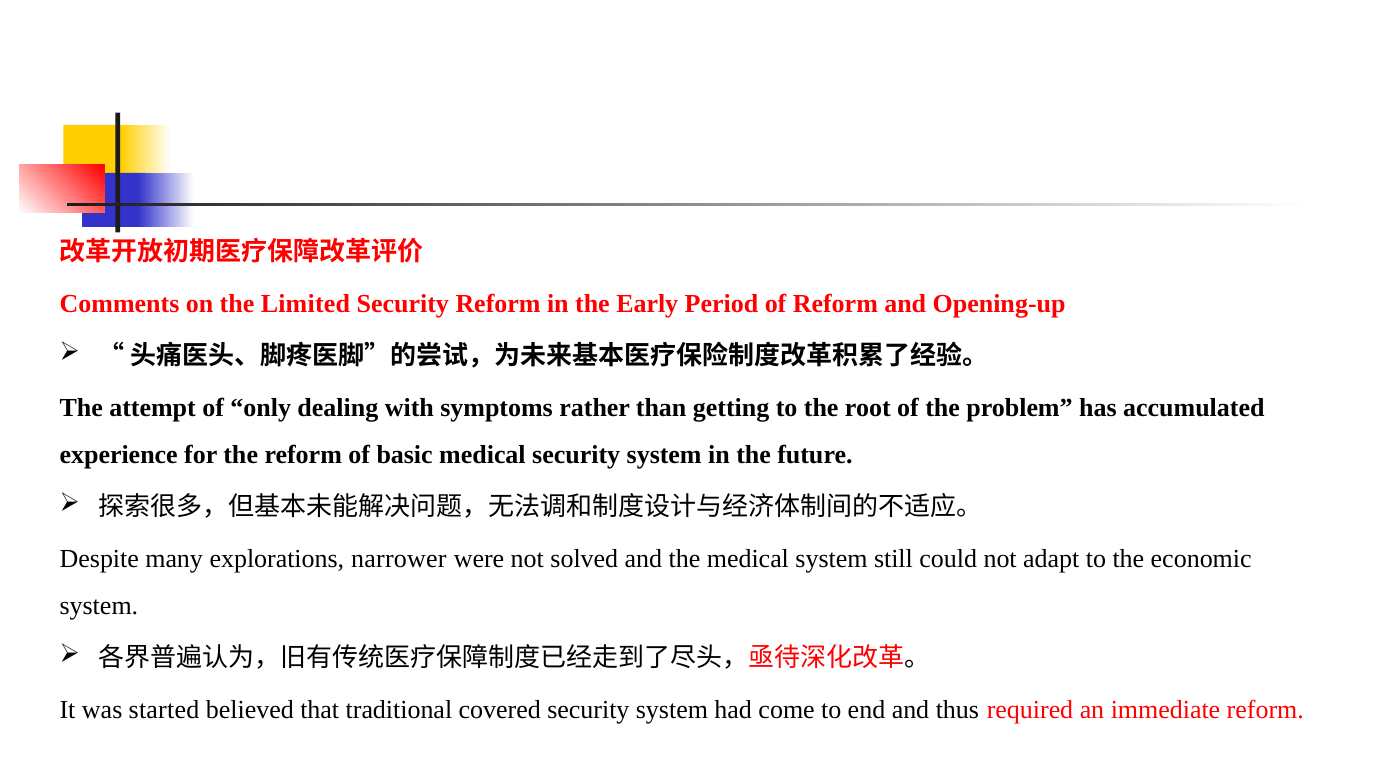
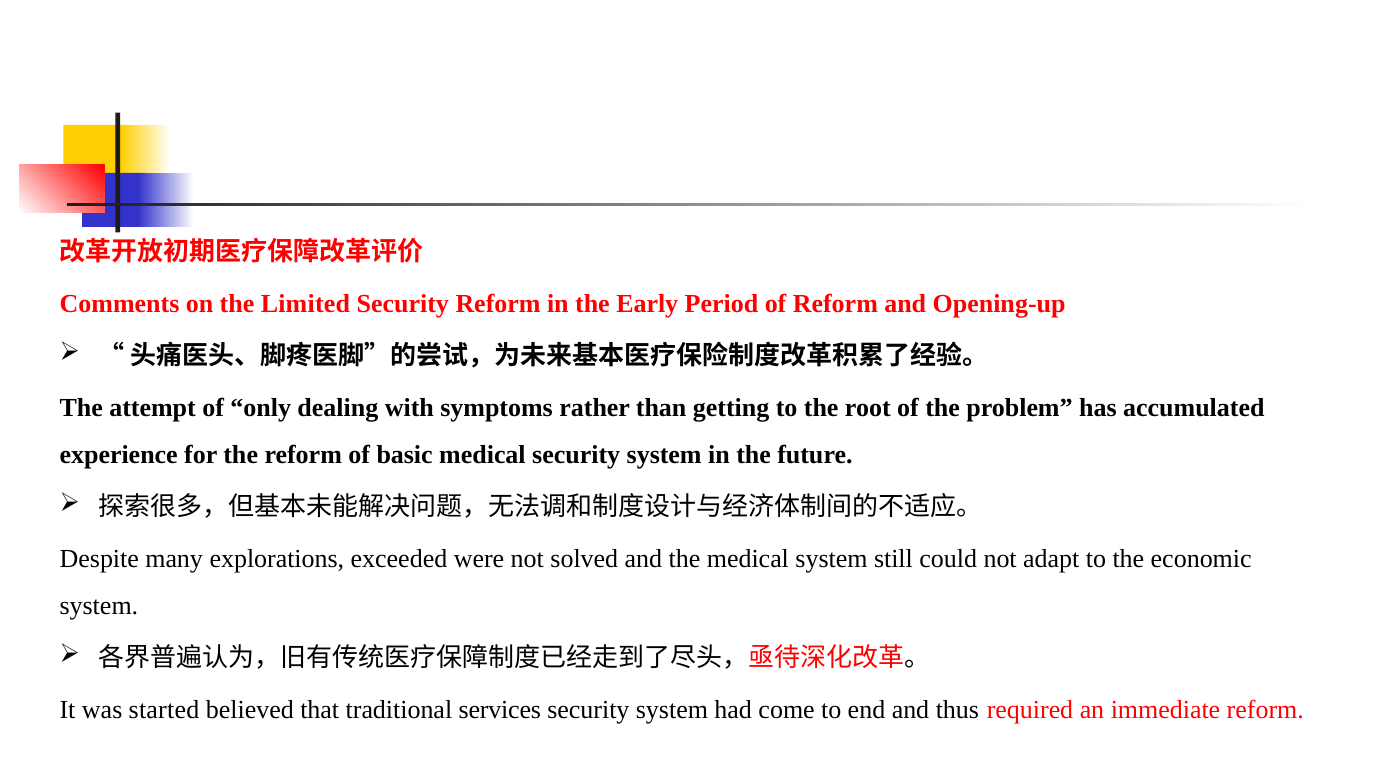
narrower: narrower -> exceeded
covered: covered -> services
